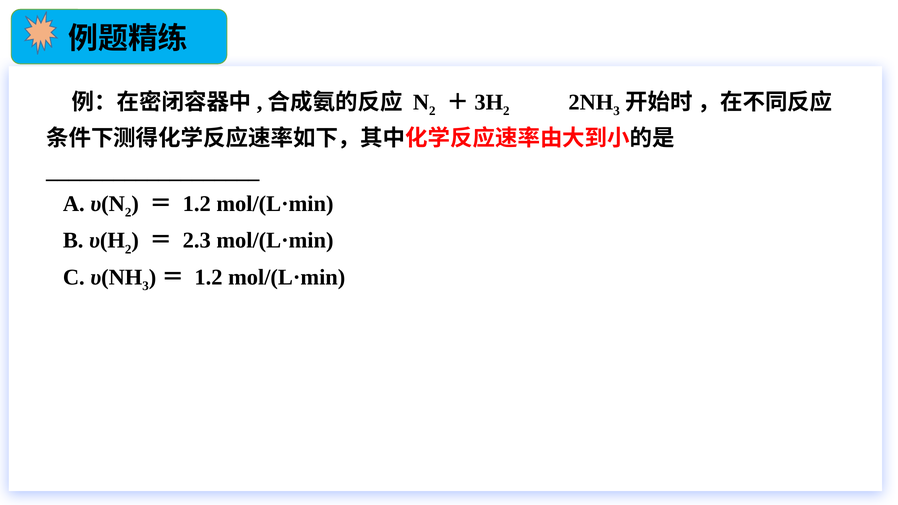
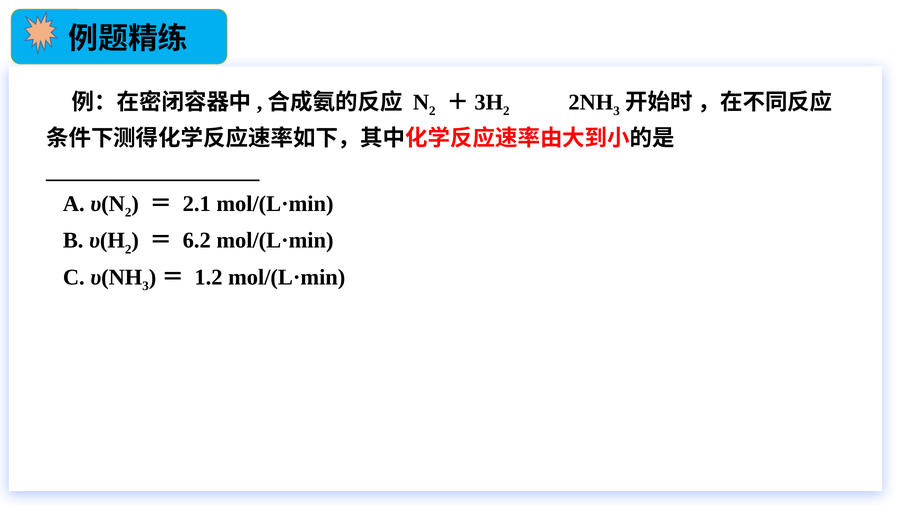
1.2 at (197, 204): 1.2 -> 2.1
2.3: 2.3 -> 6.2
